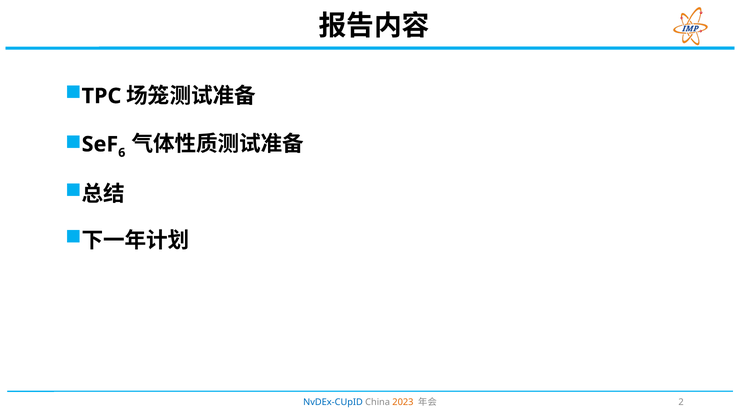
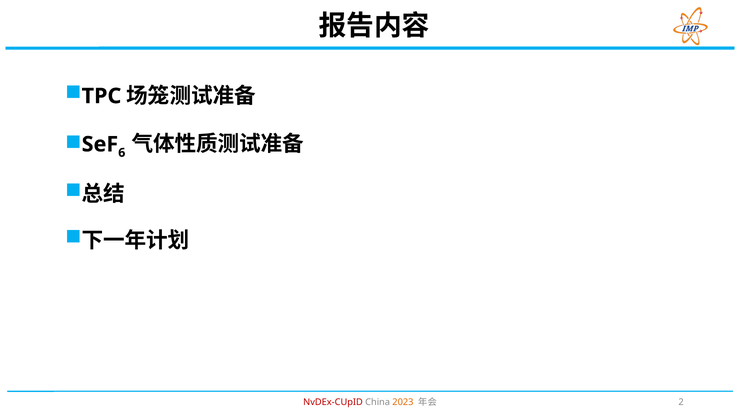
NvDEx-CUpID colour: blue -> red
